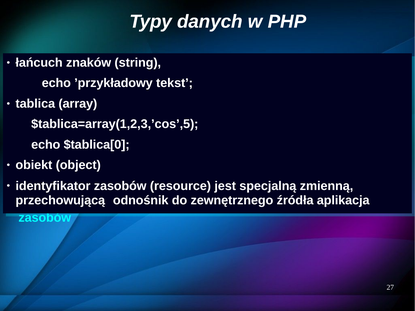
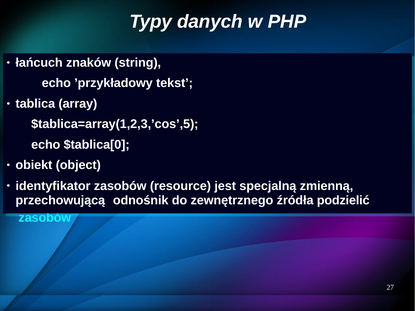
aplikacja: aplikacja -> podzielić
